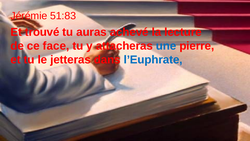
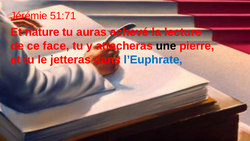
51:83: 51:83 -> 51:71
trouvé: trouvé -> nature
une colour: blue -> black
